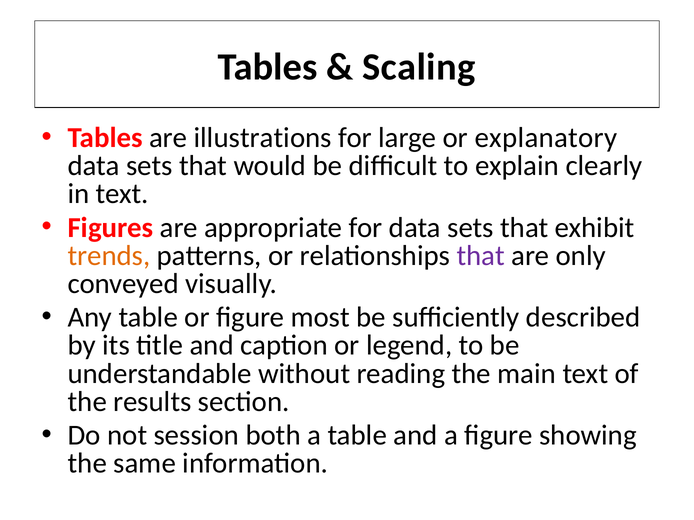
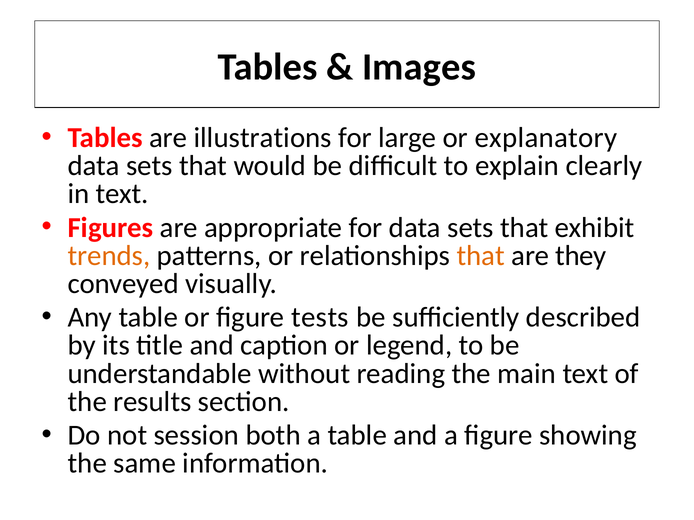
Scaling: Scaling -> Images
that at (481, 256) colour: purple -> orange
only: only -> they
most: most -> tests
